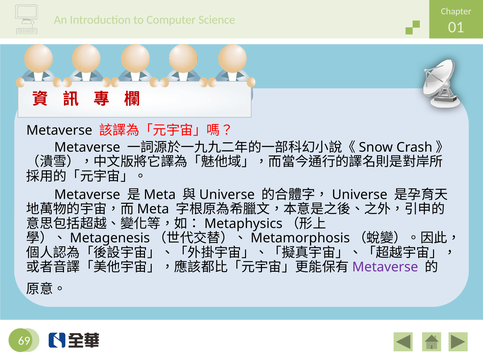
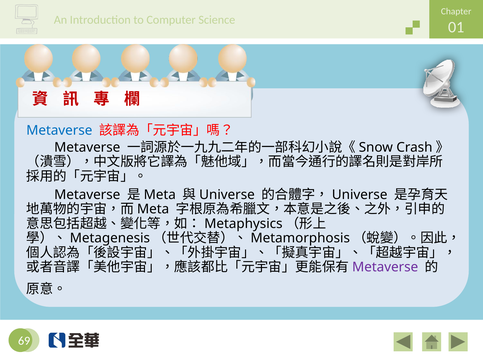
Metaverse at (59, 131) colour: black -> blue
